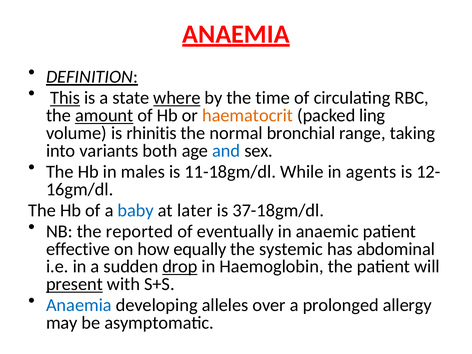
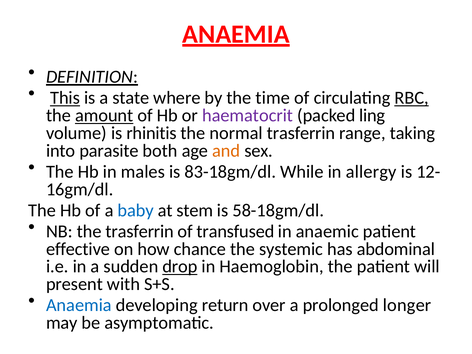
where underline: present -> none
RBC underline: none -> present
haematocrit colour: orange -> purple
normal bronchial: bronchial -> trasferrin
variants: variants -> parasite
and colour: blue -> orange
11-18gm/dl: 11-18gm/dl -> 83-18gm/dl
agents: agents -> allergy
later: later -> stem
37-18gm/dl: 37-18gm/dl -> 58-18gm/dl
the reported: reported -> trasferrin
eventually: eventually -> transfused
equally: equally -> chance
present underline: present -> none
alleles: alleles -> return
allergy: allergy -> longer
